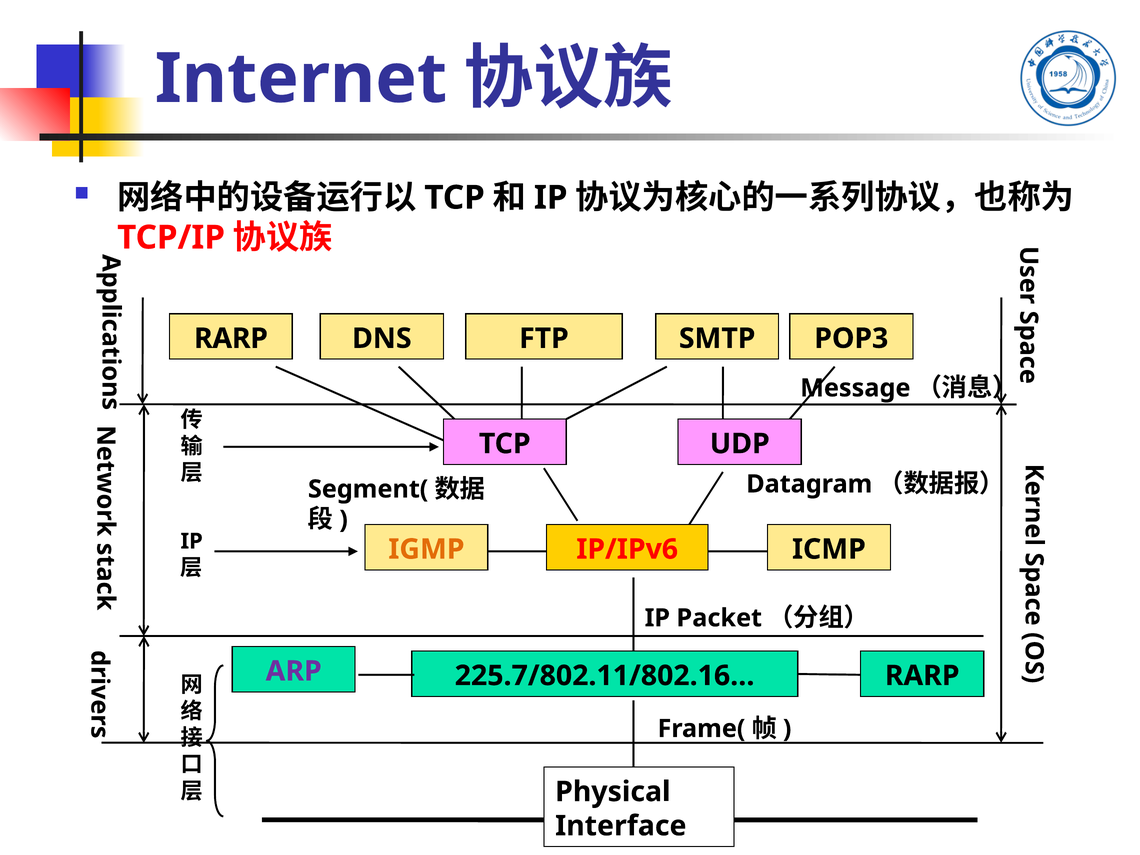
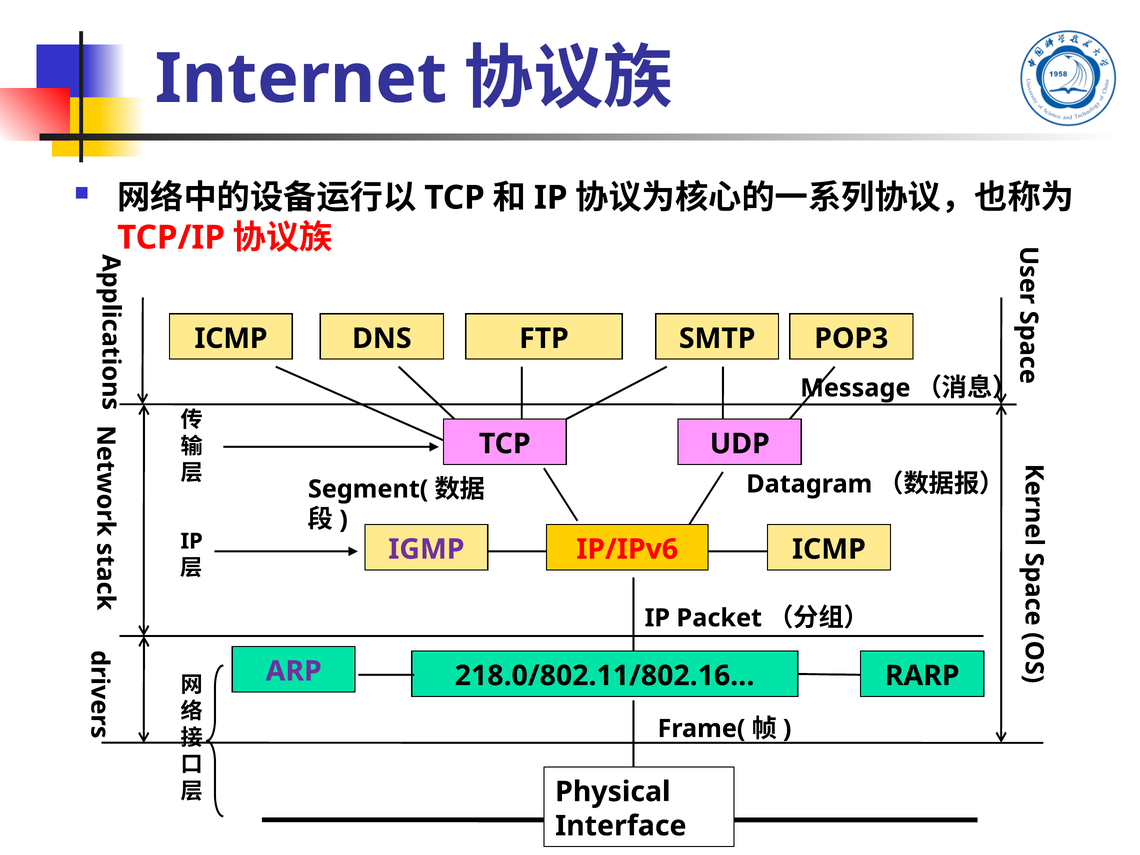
RARP at (231, 338): RARP -> ICMP
IGMP colour: orange -> purple
225.7/802.11/802.16…: 225.7/802.11/802.16… -> 218.0/802.11/802.16…
